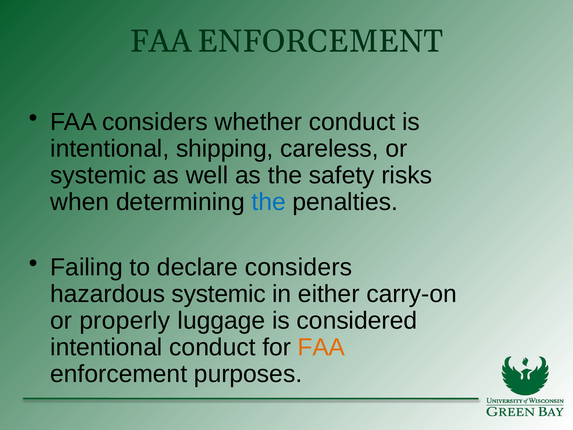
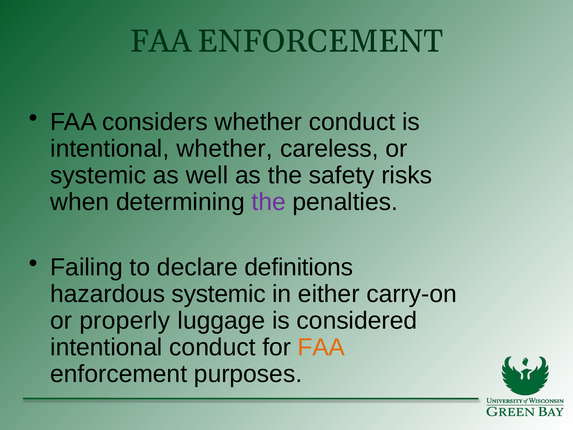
intentional shipping: shipping -> whether
the at (269, 202) colour: blue -> purple
declare considers: considers -> definitions
